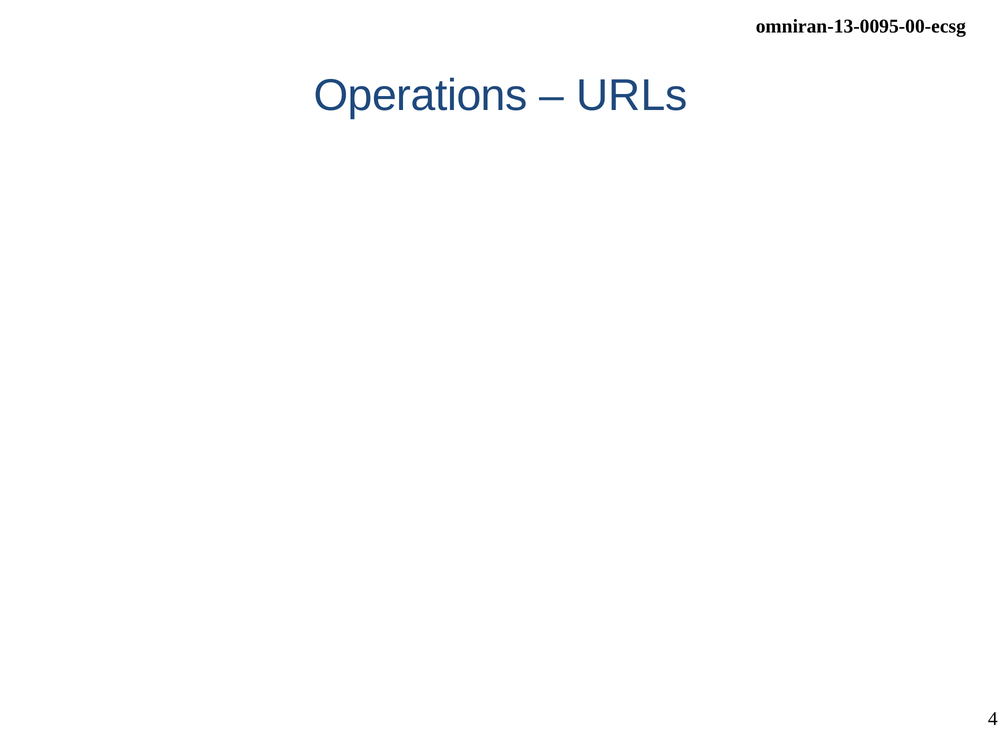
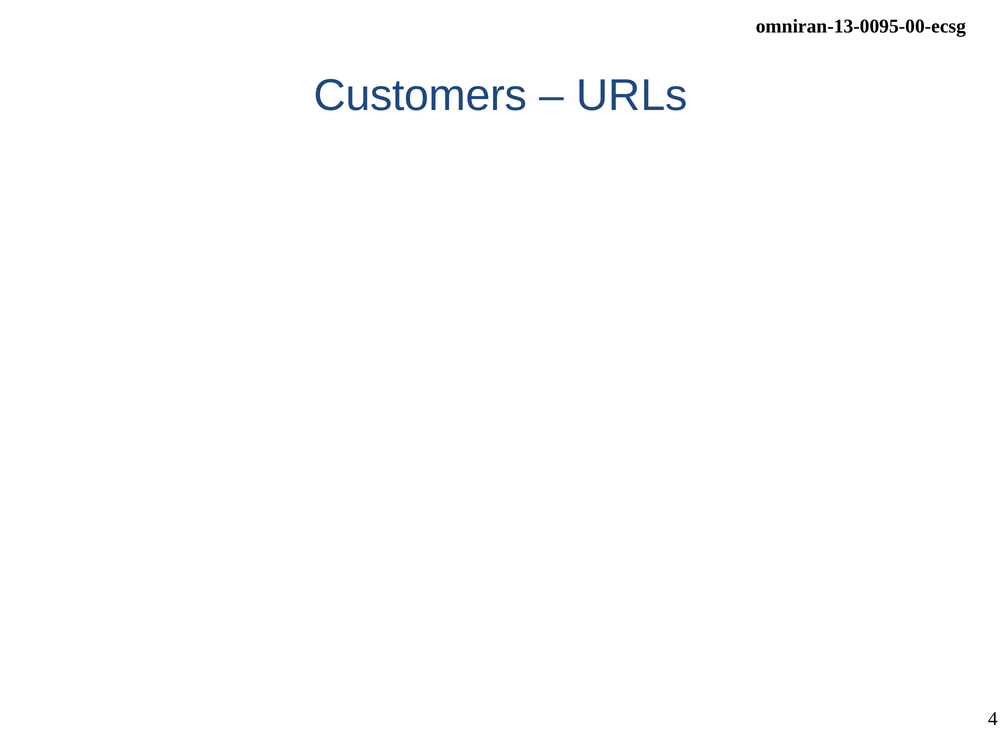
Operations: Operations -> Customers
